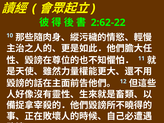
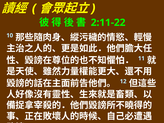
2:62-22: 2:62-22 -> 2:11-22
